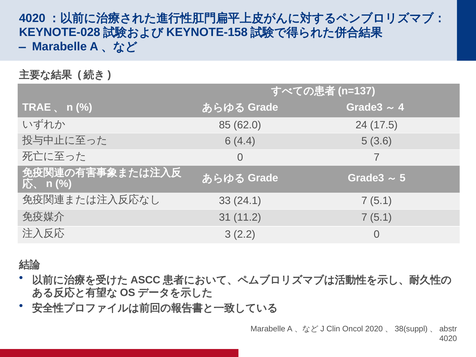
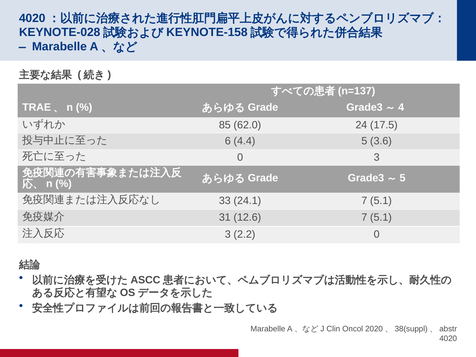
0 7: 7 -> 3
11.2: 11.2 -> 12.6
